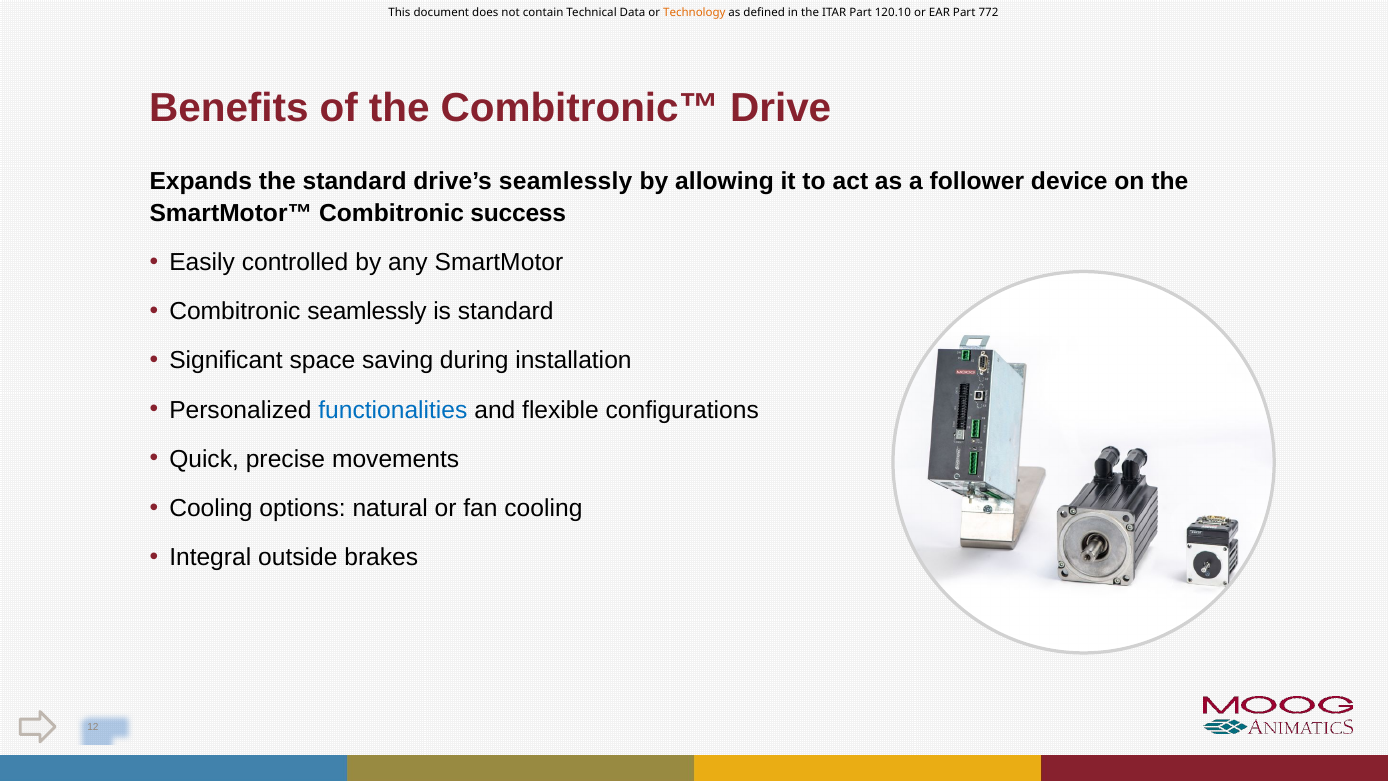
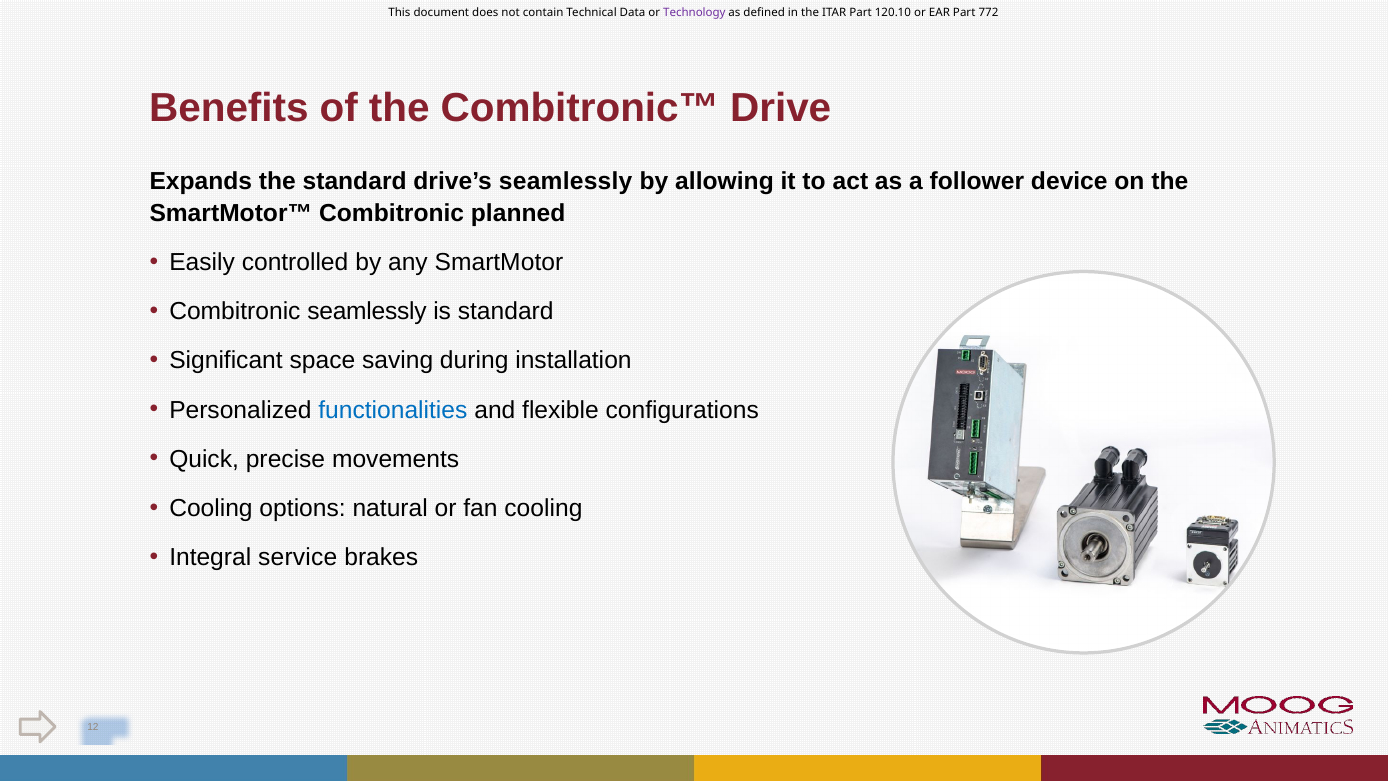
Technology colour: orange -> purple
success: success -> planned
outside: outside -> service
